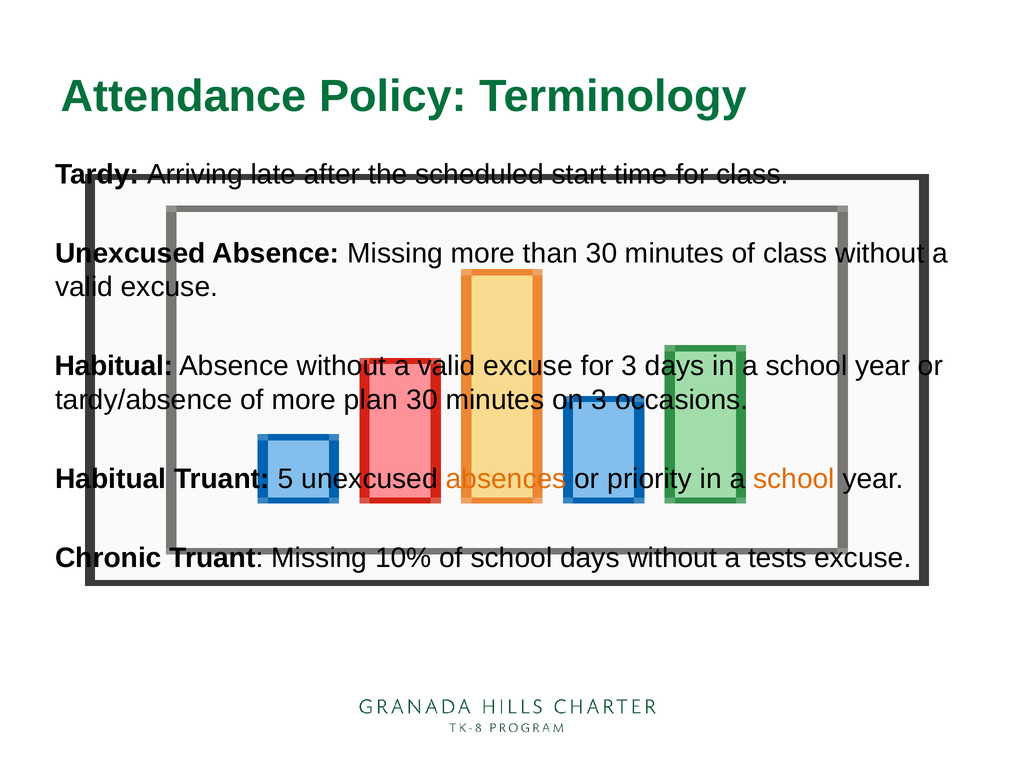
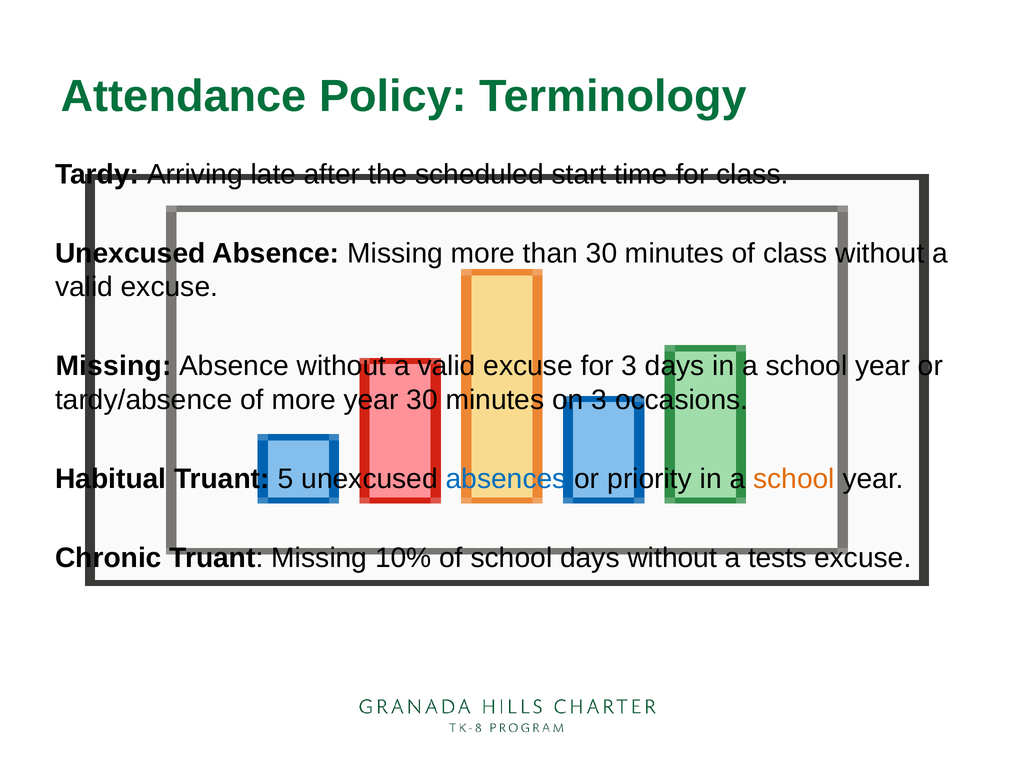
Habitual at (114, 366): Habitual -> Missing
more plan: plan -> year
absences colour: orange -> blue
